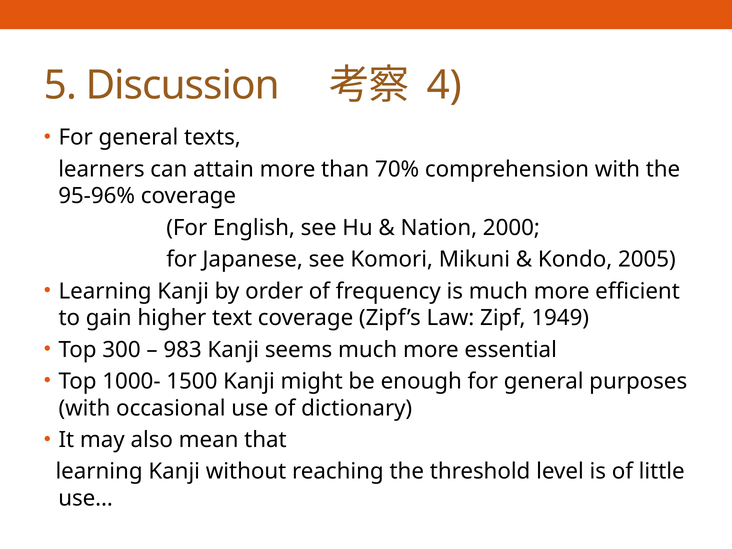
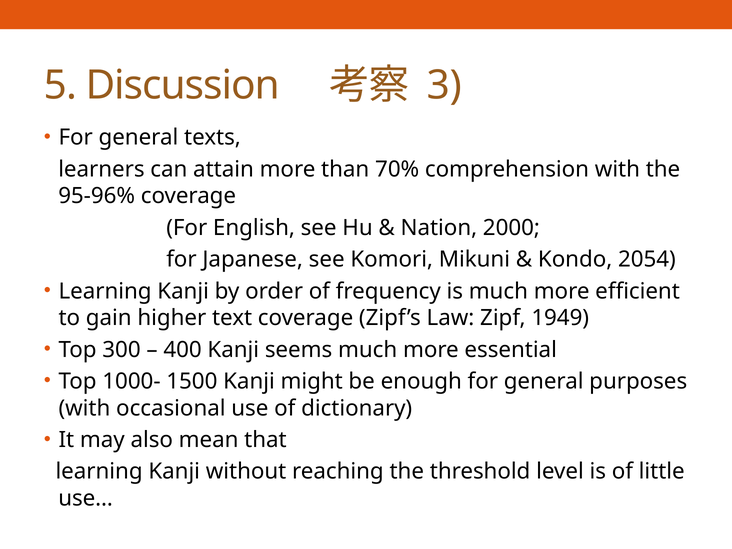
4: 4 -> 3
2005: 2005 -> 2054
983: 983 -> 400
